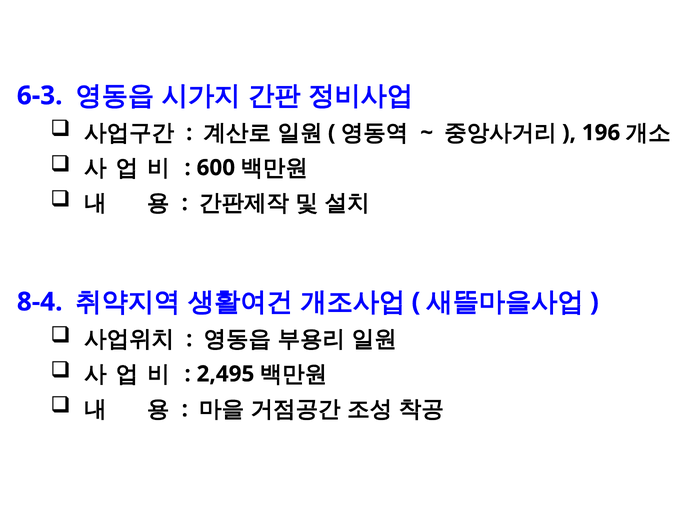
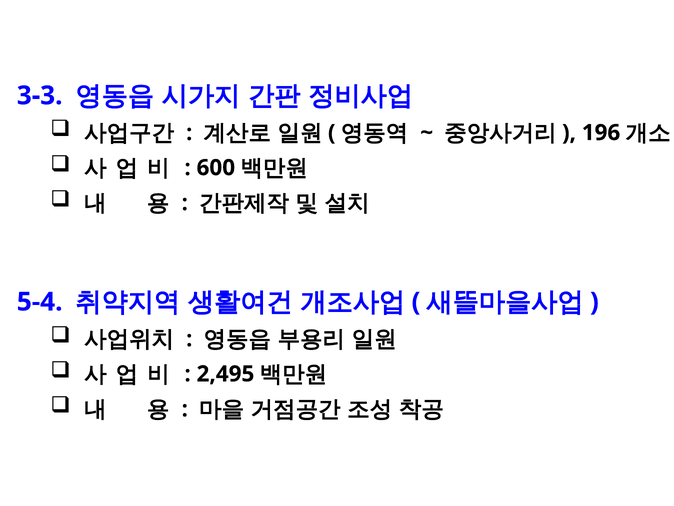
6-3: 6-3 -> 3-3
8-4: 8-4 -> 5-4
